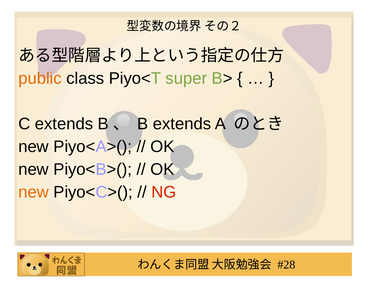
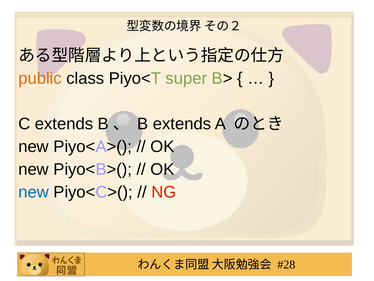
new at (34, 192) colour: orange -> blue
